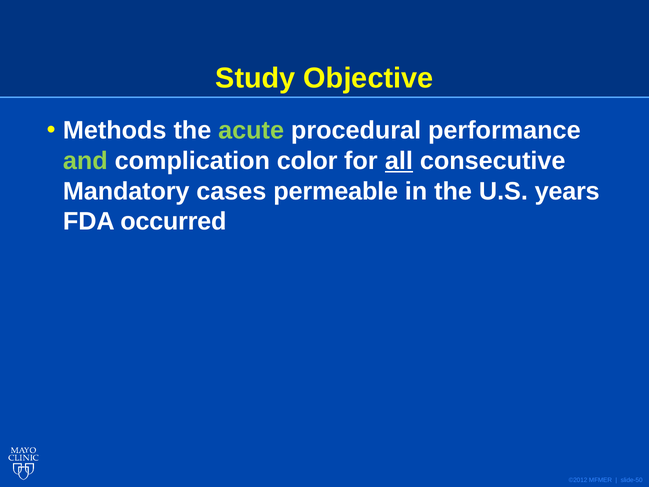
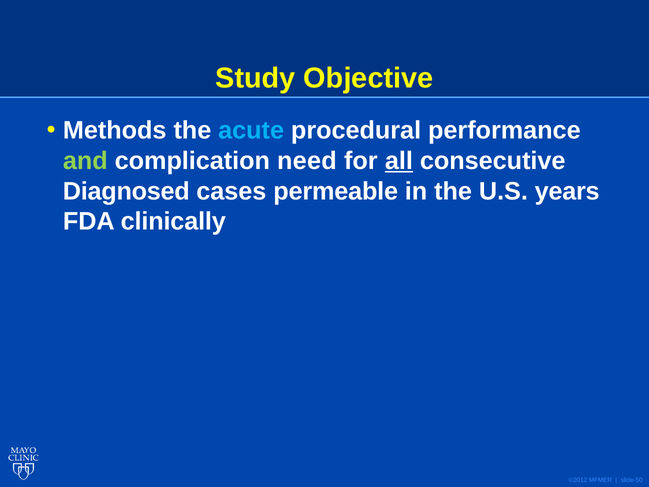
acute colour: light green -> light blue
color: color -> need
Mandatory: Mandatory -> Diagnosed
occurred: occurred -> clinically
